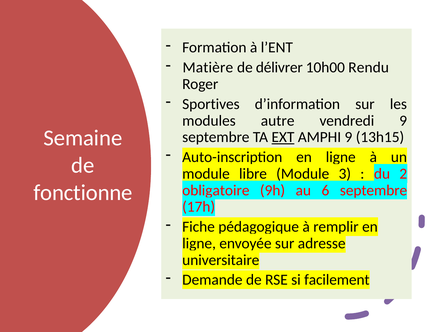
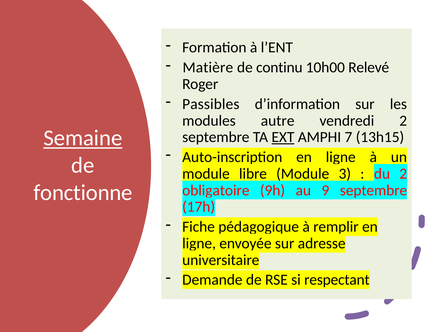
délivrer: délivrer -> continu
Rendu: Rendu -> Relevé
Sportives: Sportives -> Passibles
vendredi 9: 9 -> 2
Semaine underline: none -> present
AMPHI 9: 9 -> 7
6: 6 -> 9
facilement: facilement -> respectant
